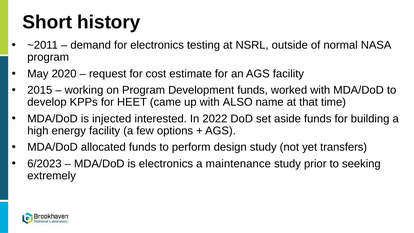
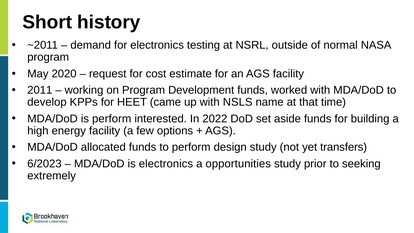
2015: 2015 -> 2011
ALSO: ALSO -> NSLS
is injected: injected -> perform
maintenance: maintenance -> opportunities
